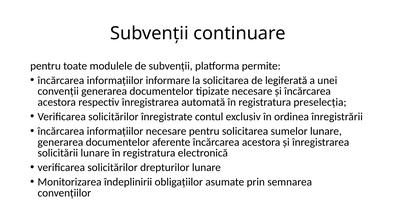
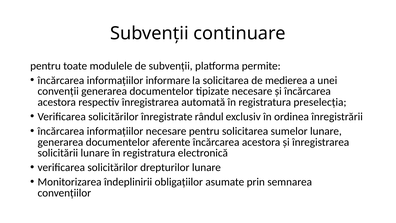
legiferată: legiferată -> medierea
contul: contul -> rândul
